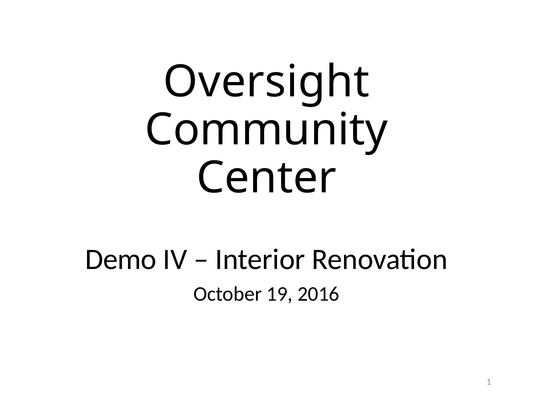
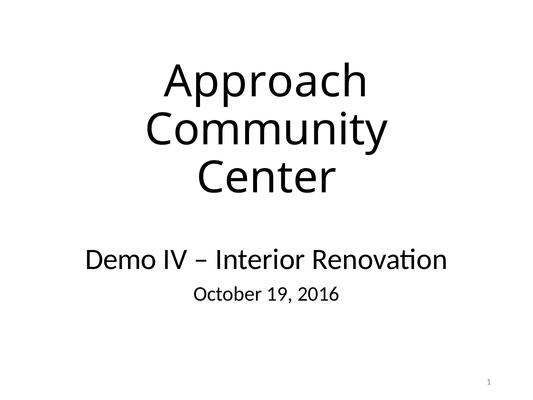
Oversight: Oversight -> Approach
